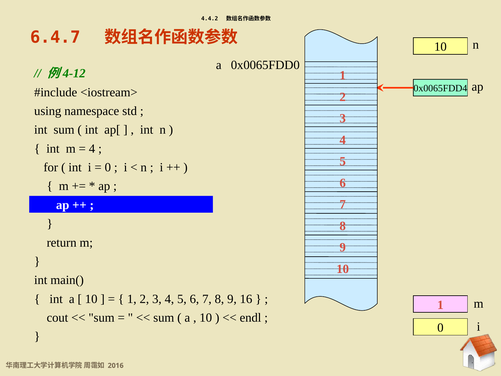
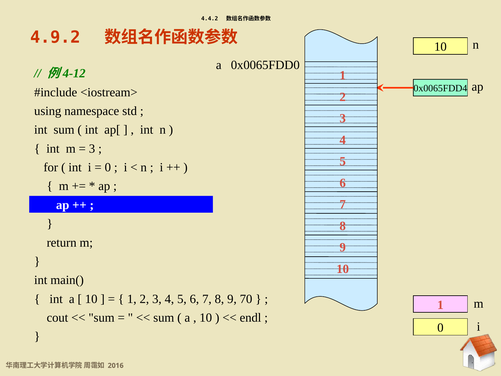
6.4.7: 6.4.7 -> 4.9.2
4 at (92, 148): 4 -> 3
16: 16 -> 70
